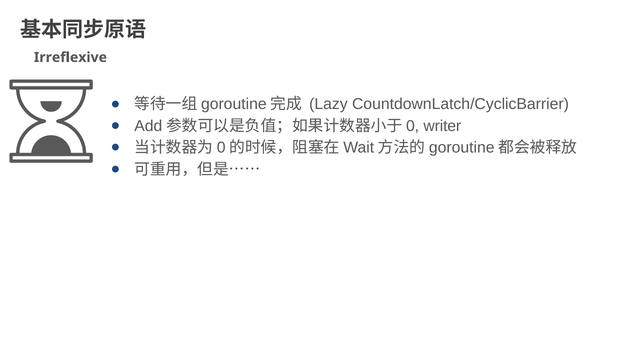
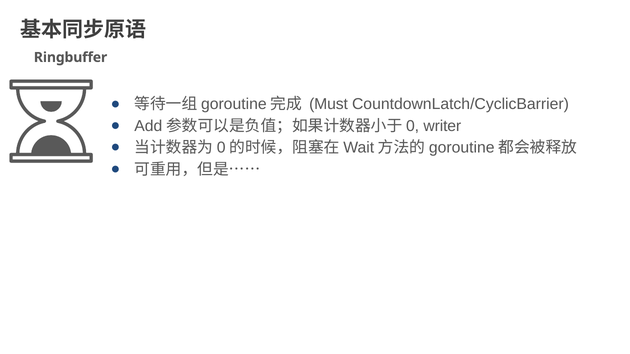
Irreflexive: Irreflexive -> Ringbuffer
Lazy: Lazy -> Must
